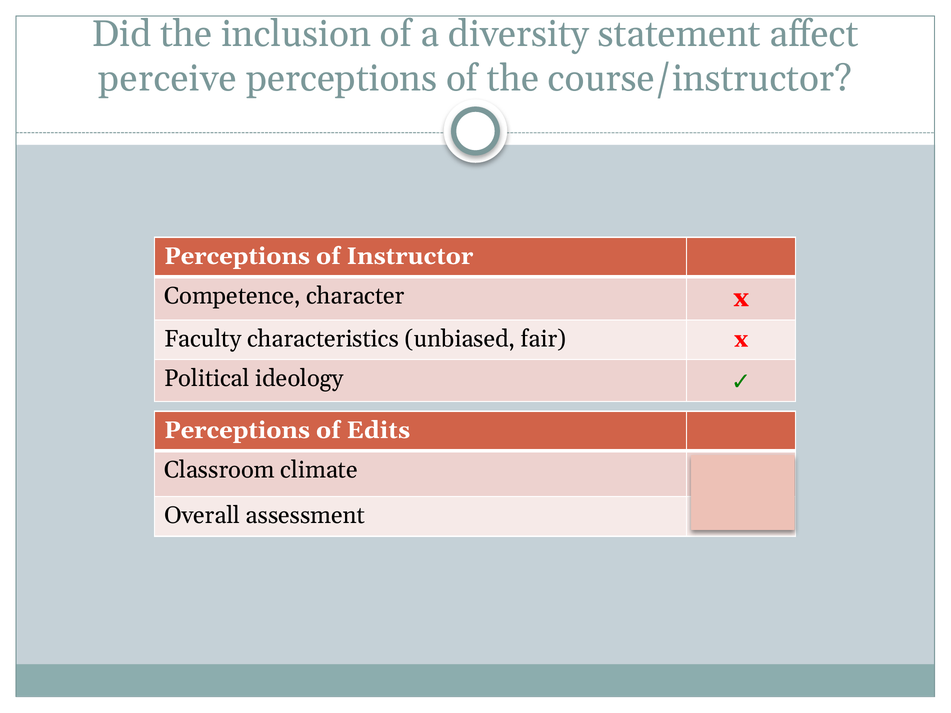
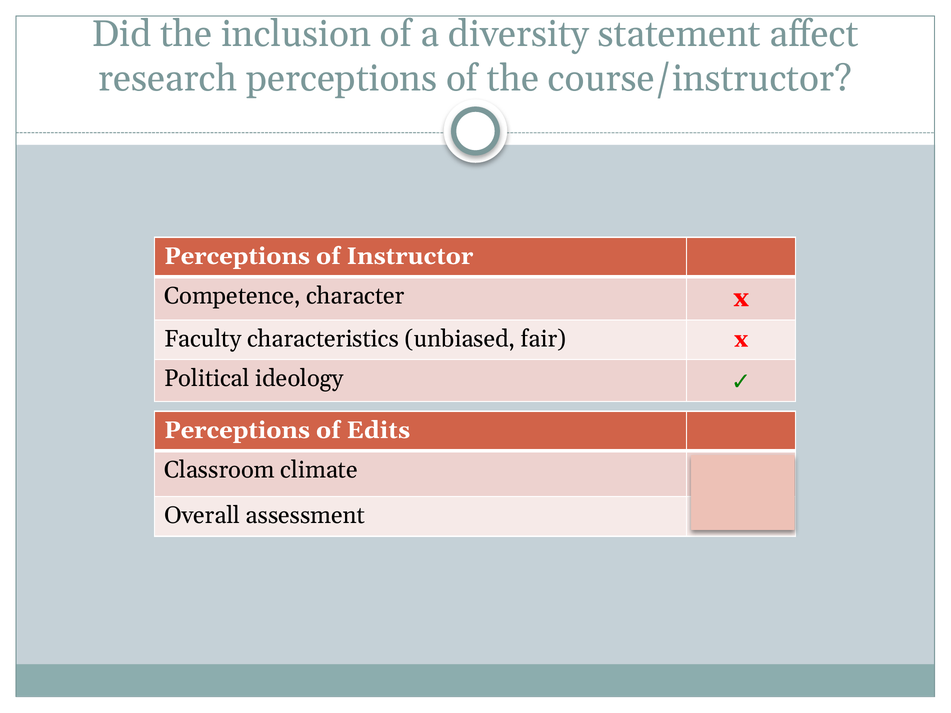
perceive: perceive -> research
